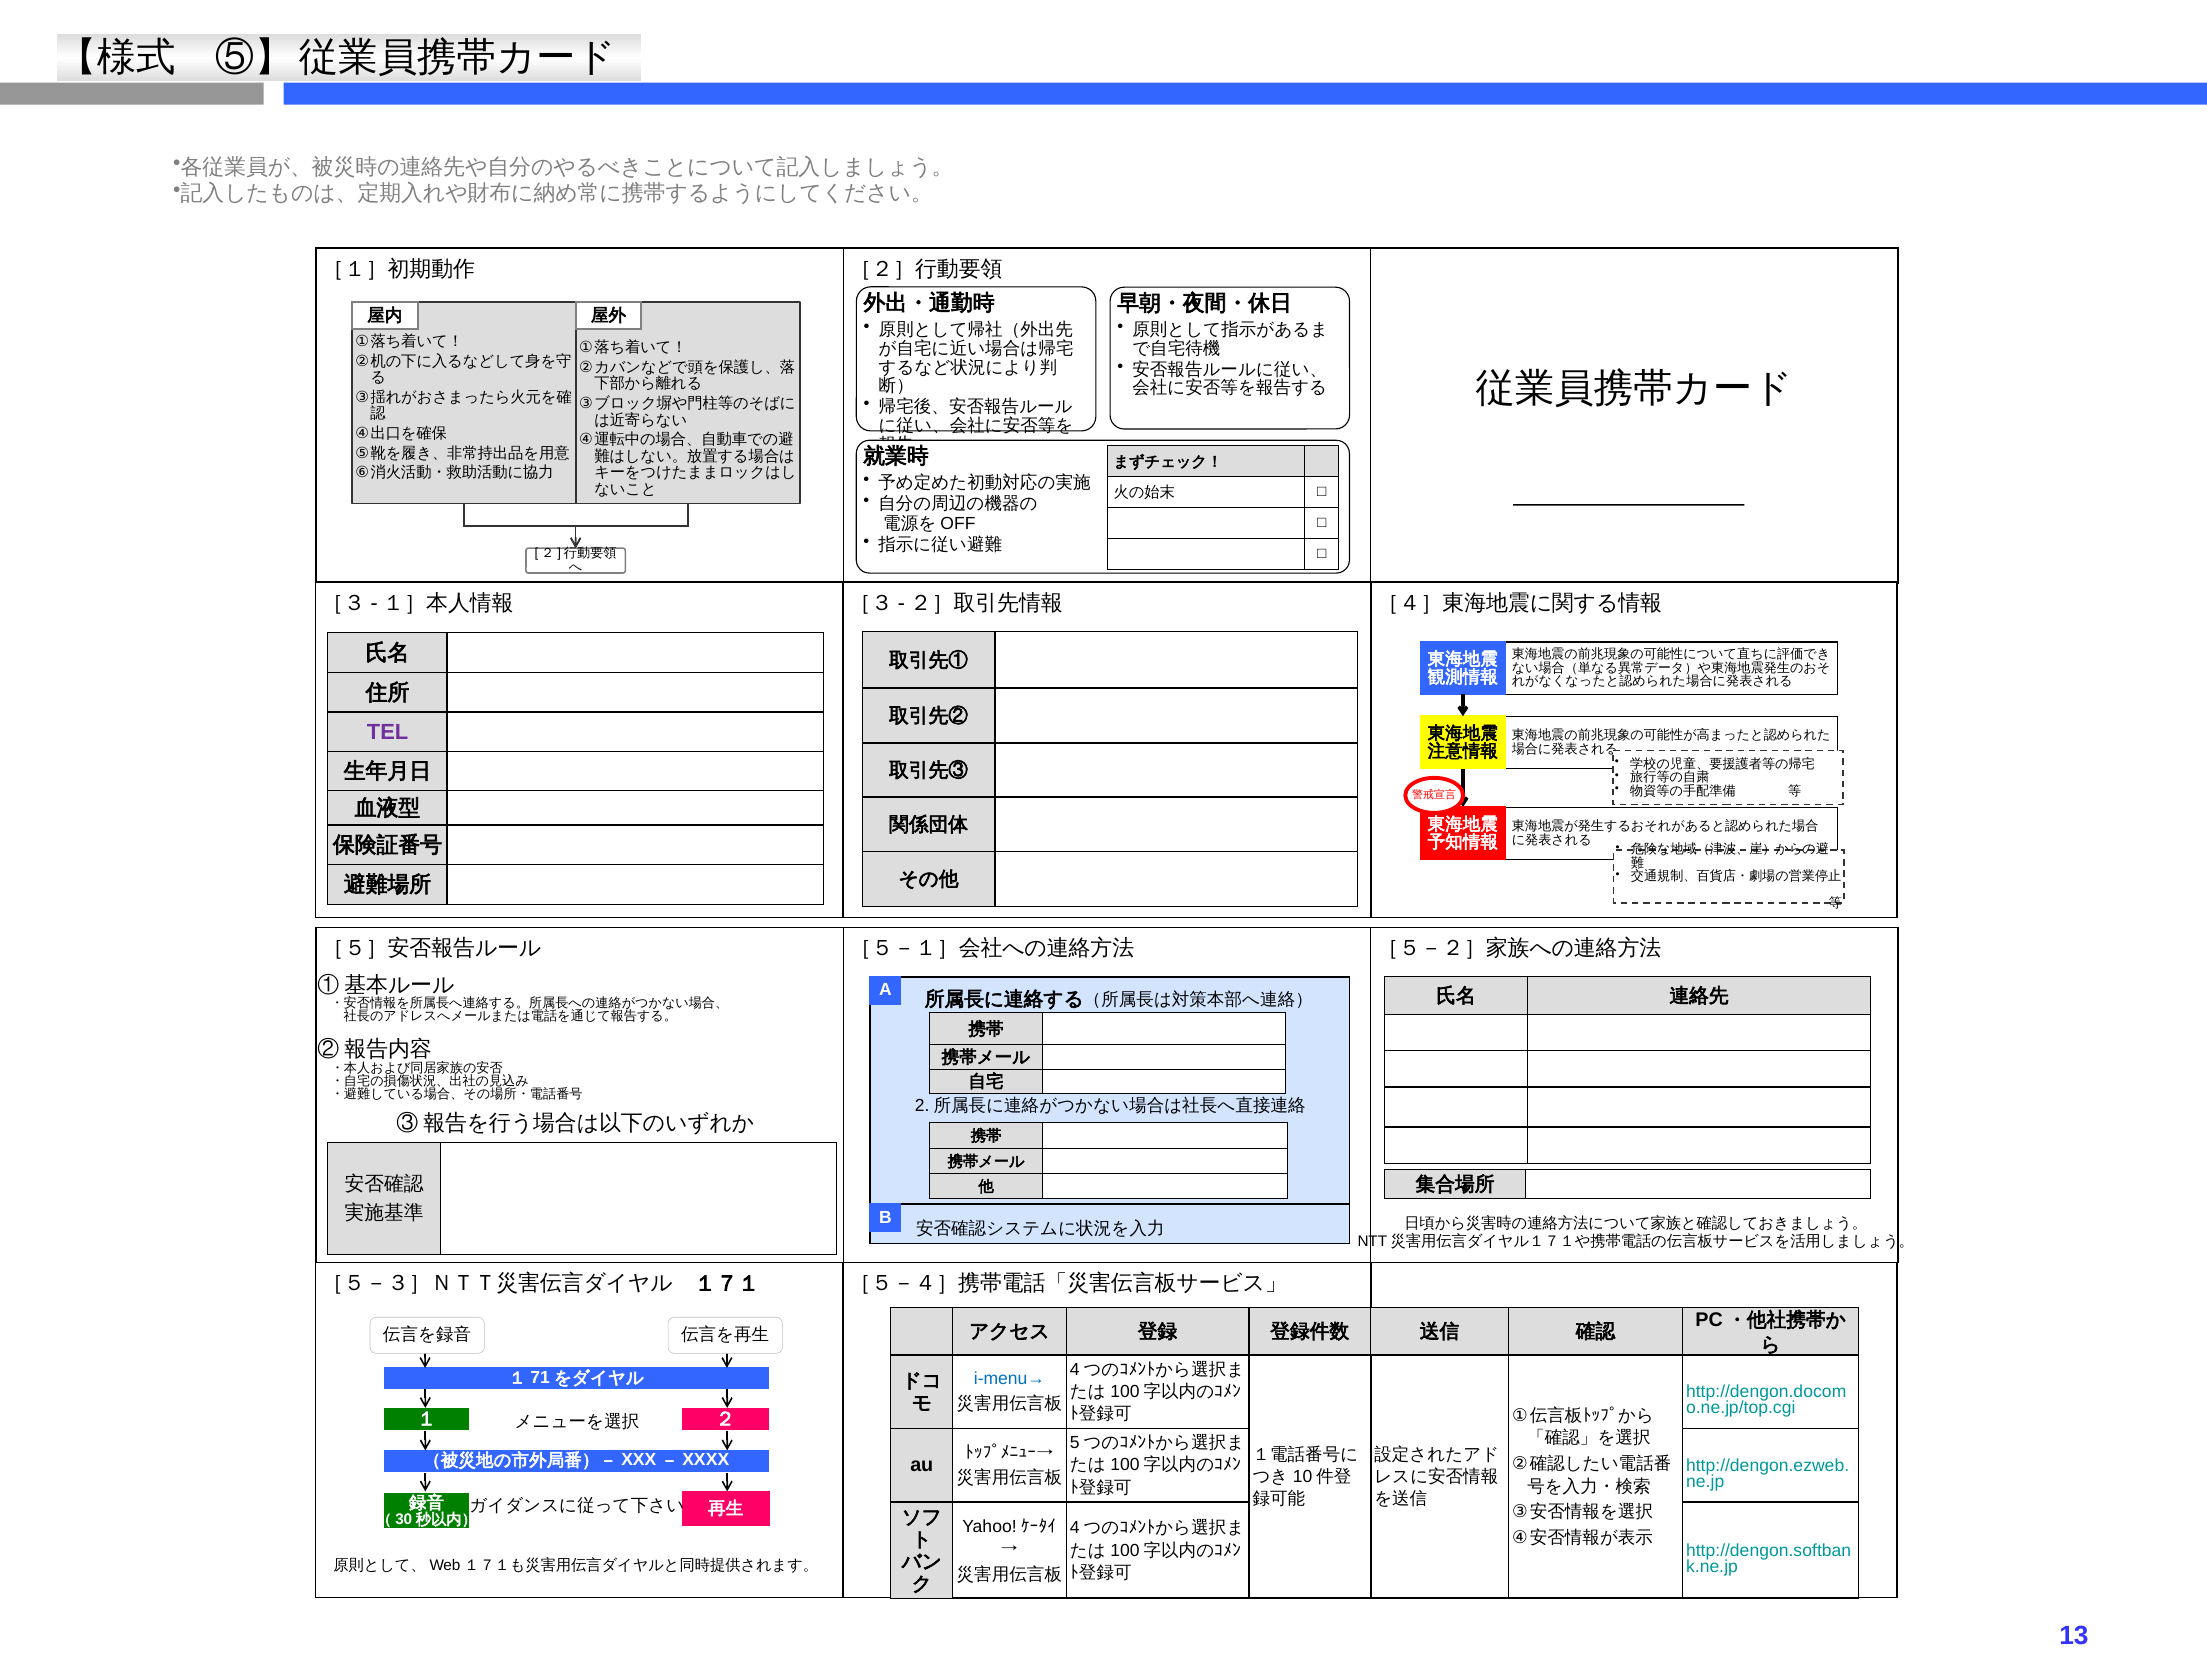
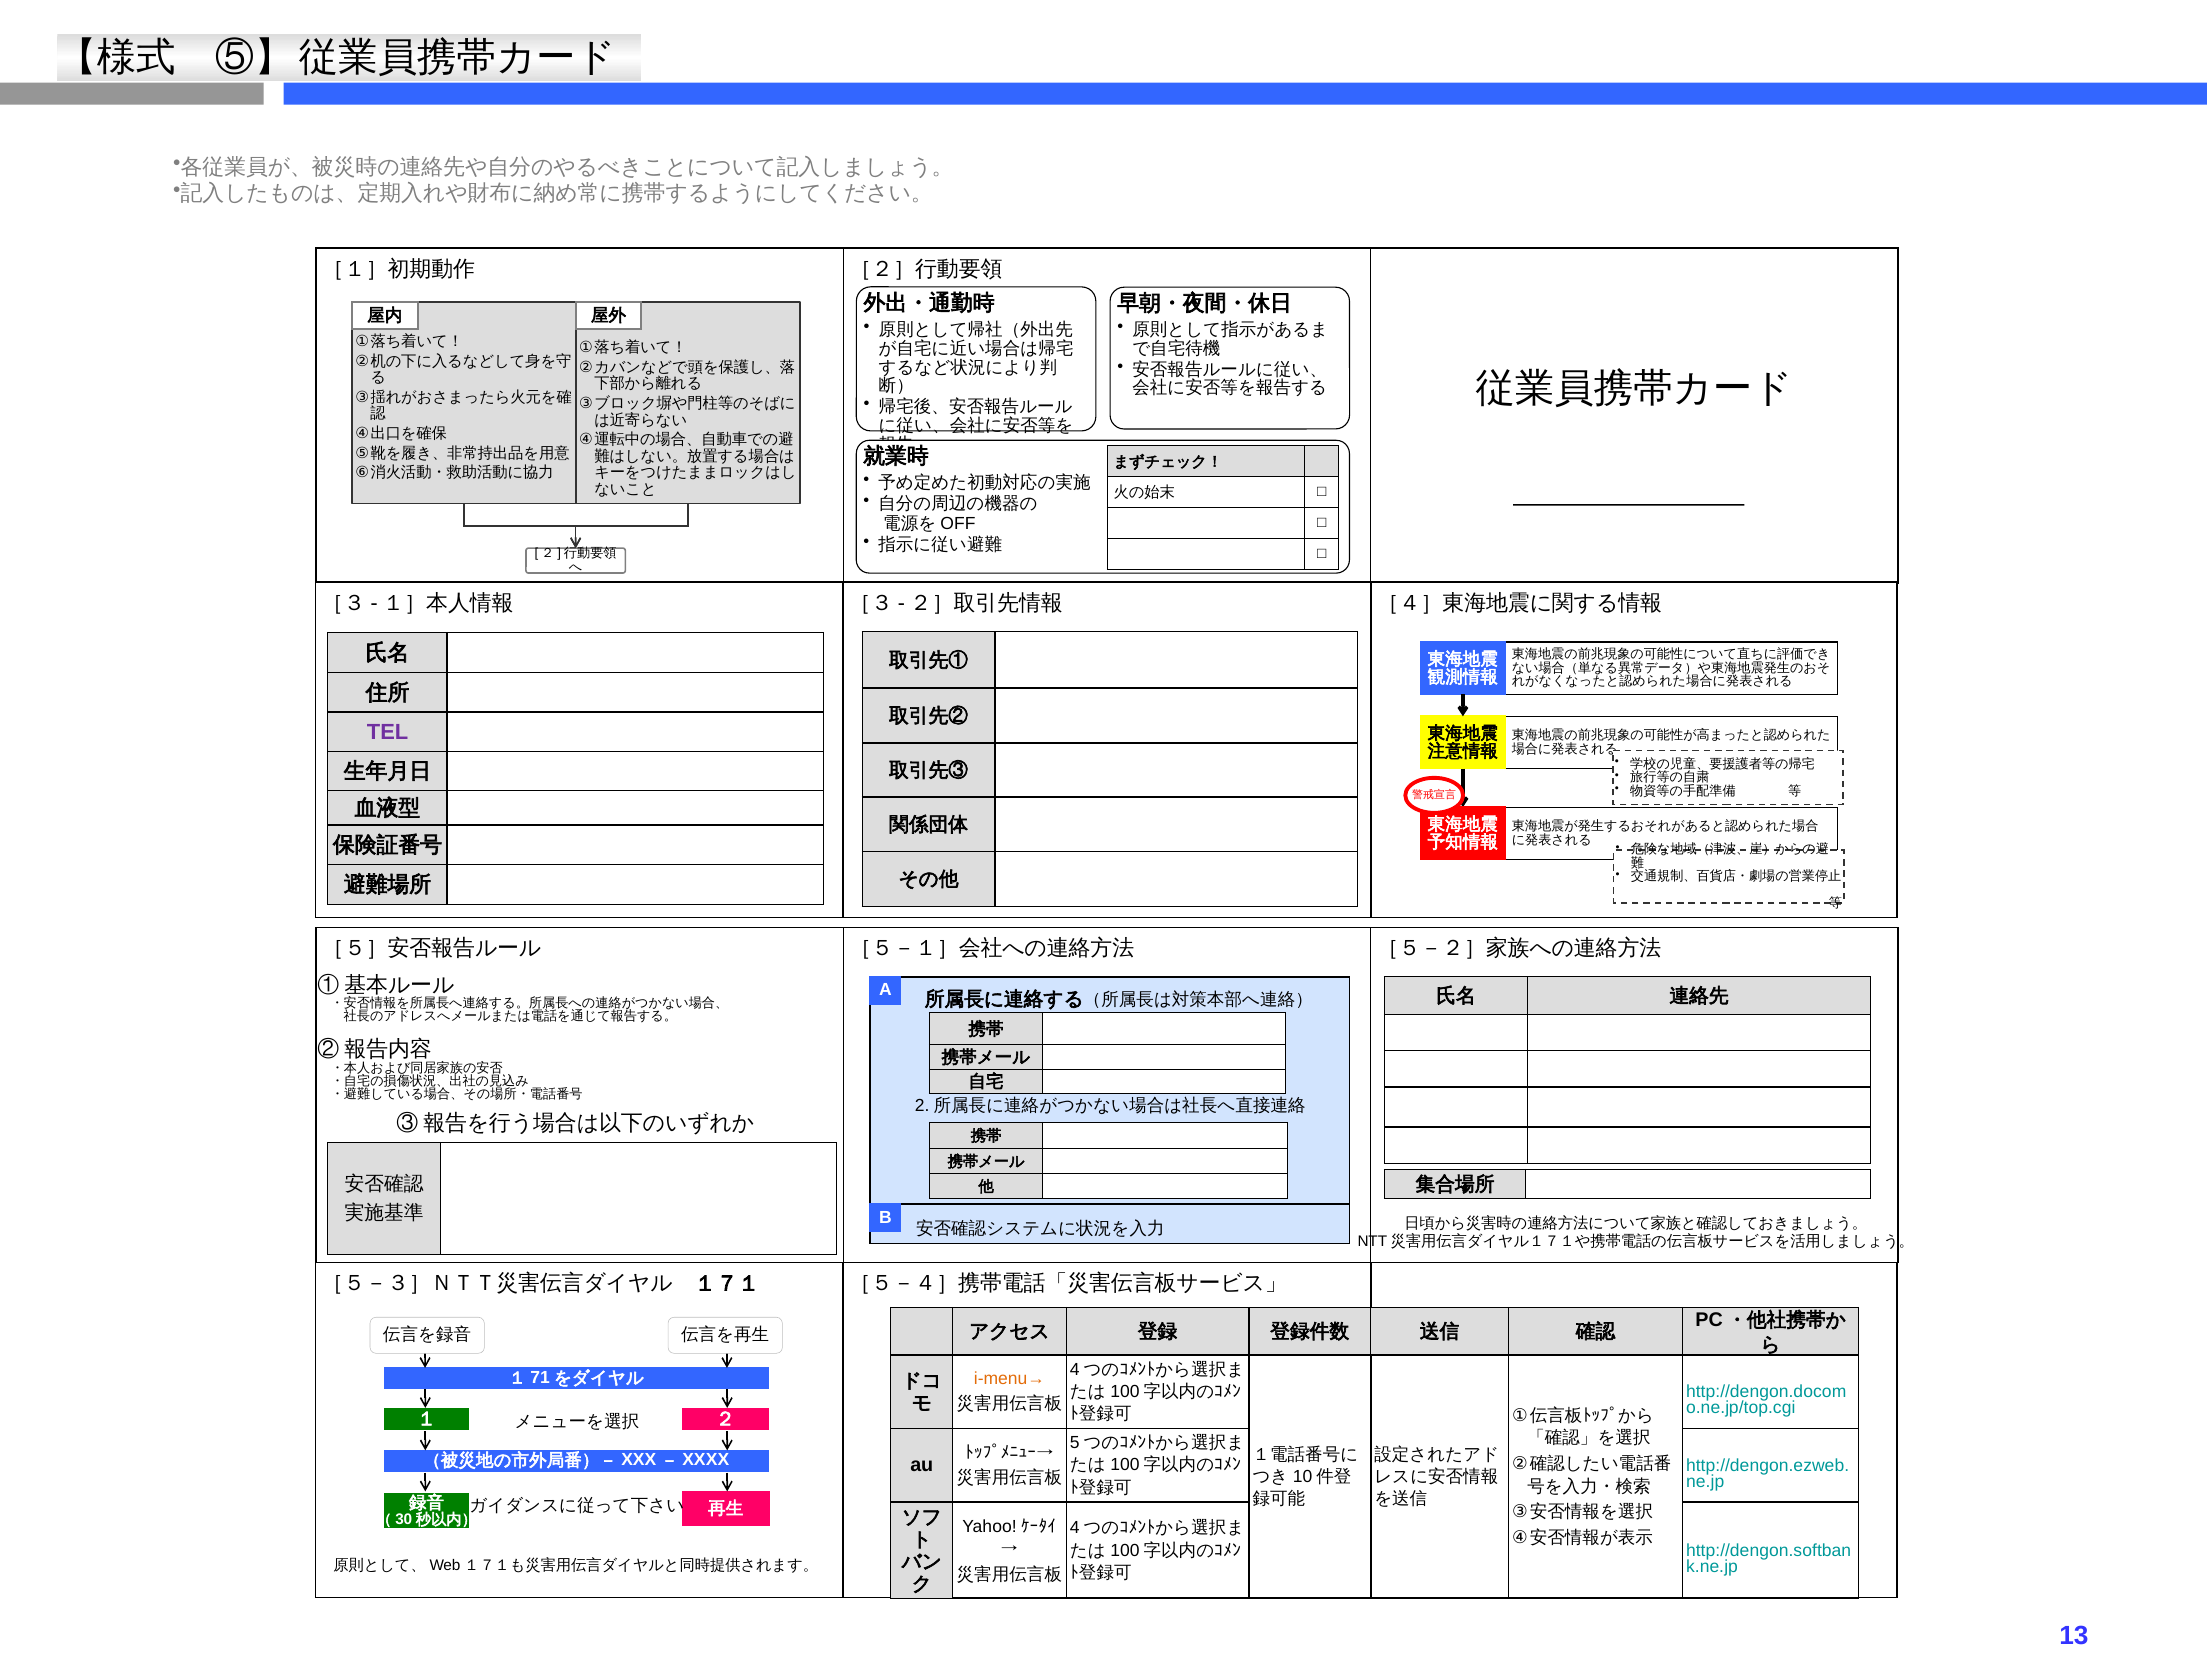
i-menu→ colour: blue -> orange
